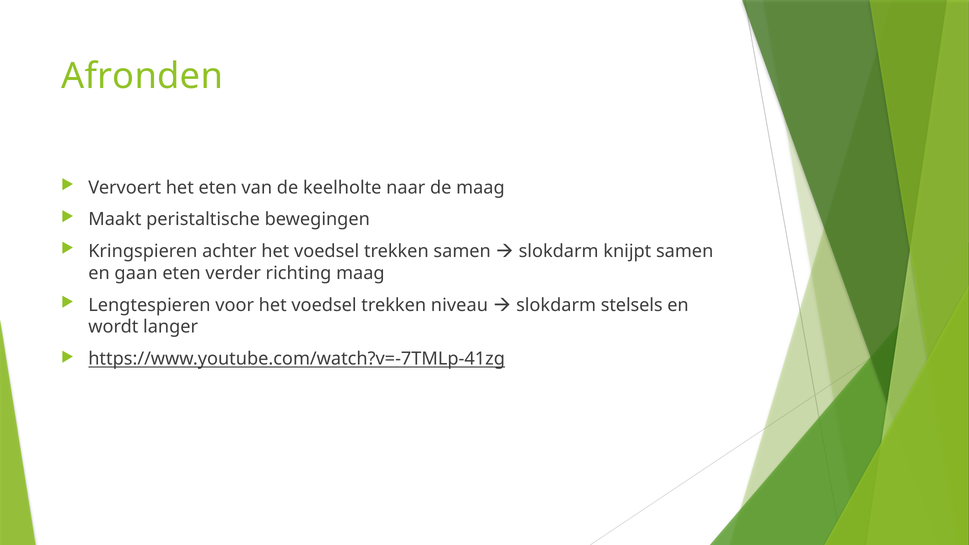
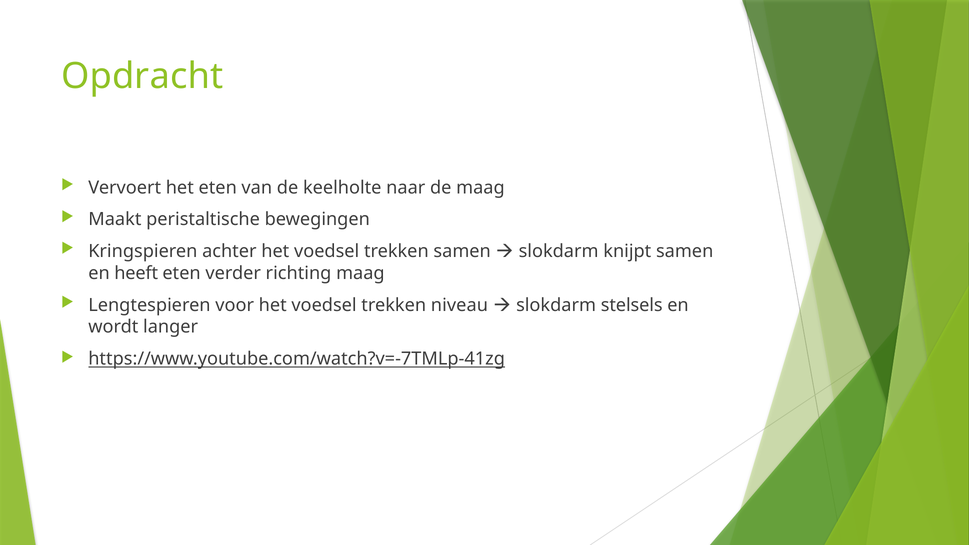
Afronden: Afronden -> Opdracht
gaan: gaan -> heeft
